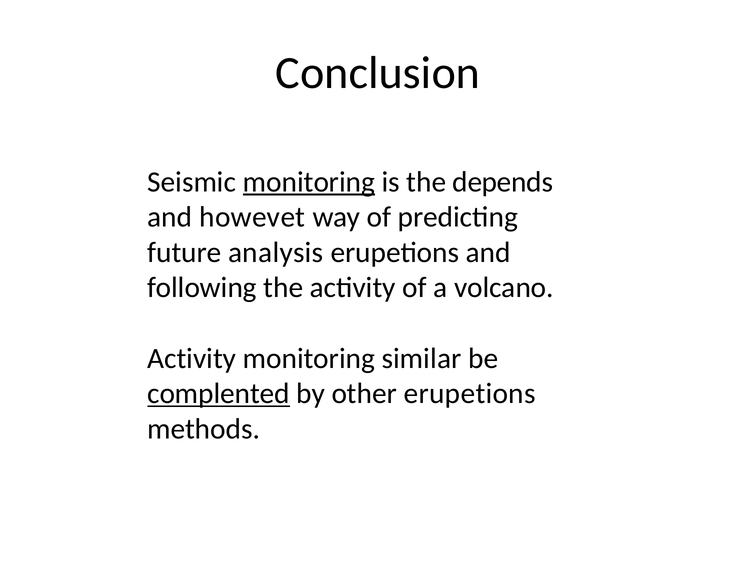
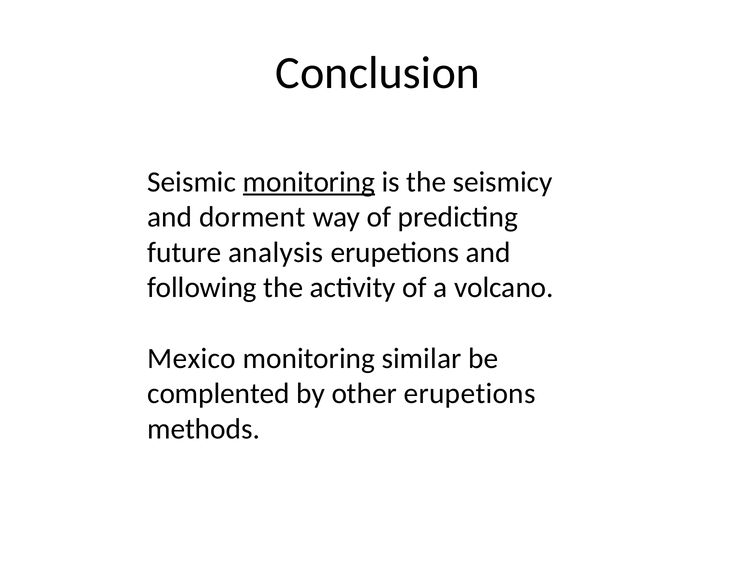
depends: depends -> seismicy
howevet: howevet -> dorment
Activity at (192, 358): Activity -> Mexico
complented underline: present -> none
